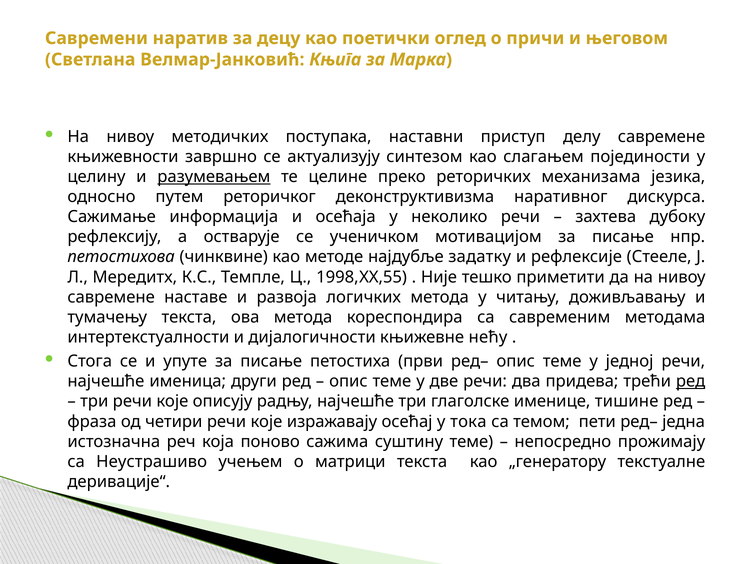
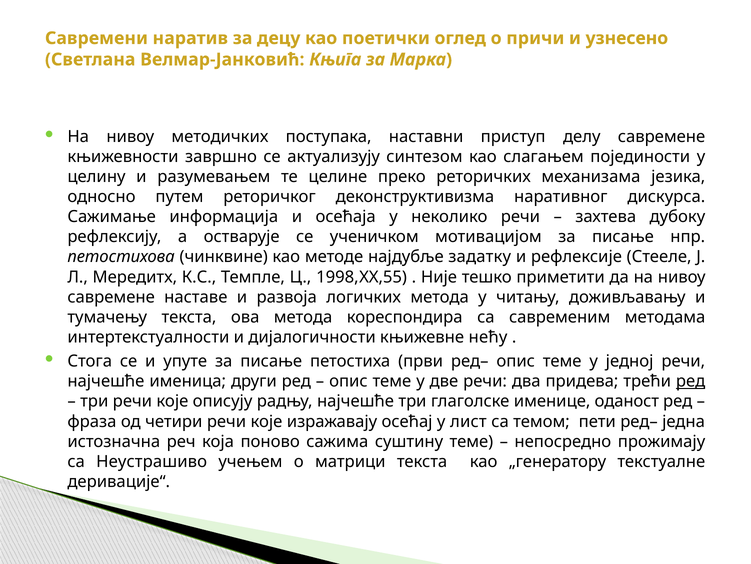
његовом: његовом -> узнесено
разумевањем underline: present -> none
тишине: тишине -> оданост
тока: тока -> лист
